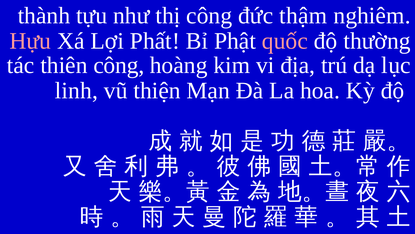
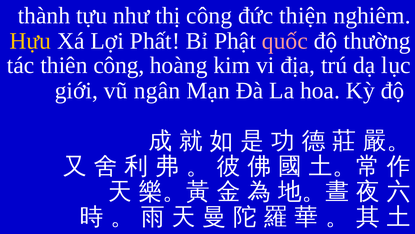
thậm: thậm -> thiện
Hựu colour: pink -> yellow
linh: linh -> giới
thiện: thiện -> ngân
